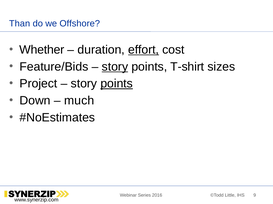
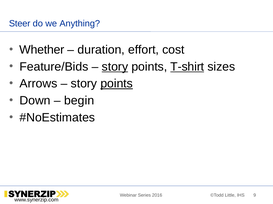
Than: Than -> Steer
Offshore: Offshore -> Anything
effort underline: present -> none
T-shirt underline: none -> present
Project: Project -> Arrows
much: much -> begin
